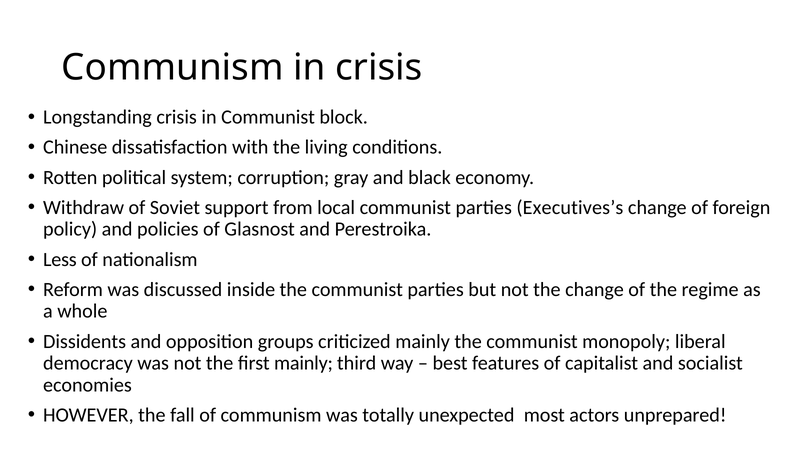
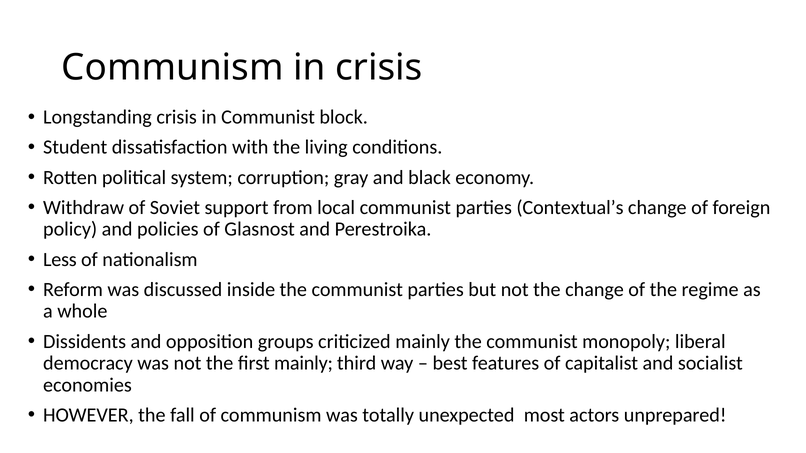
Chinese: Chinese -> Student
Executives’s: Executives’s -> Contextual’s
